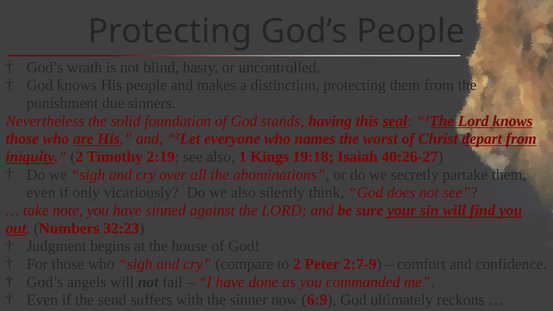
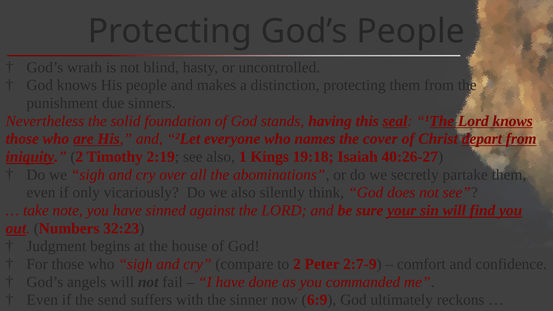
worst: worst -> cover
